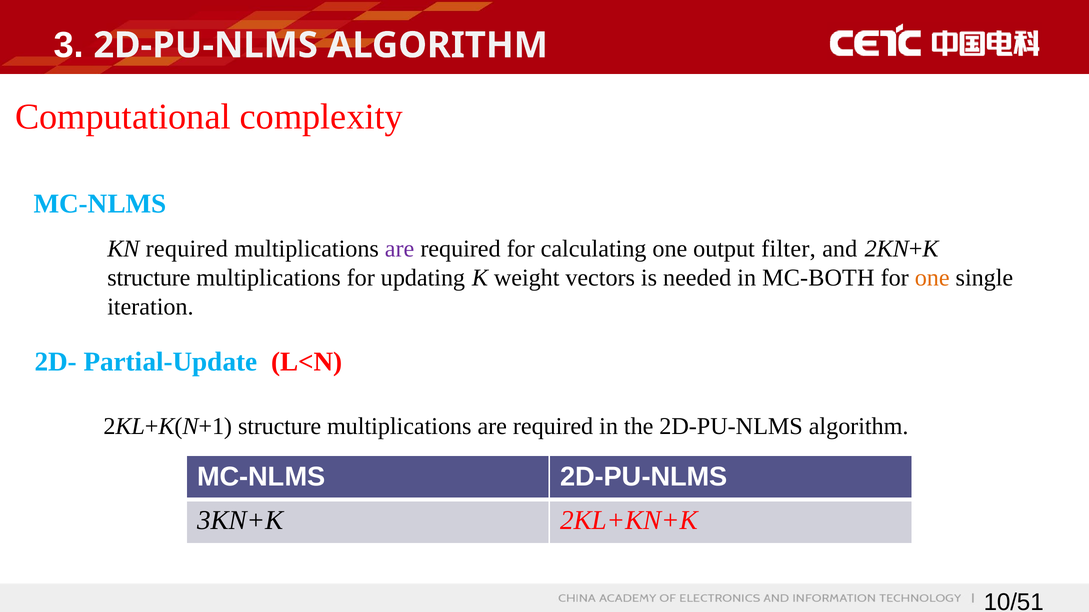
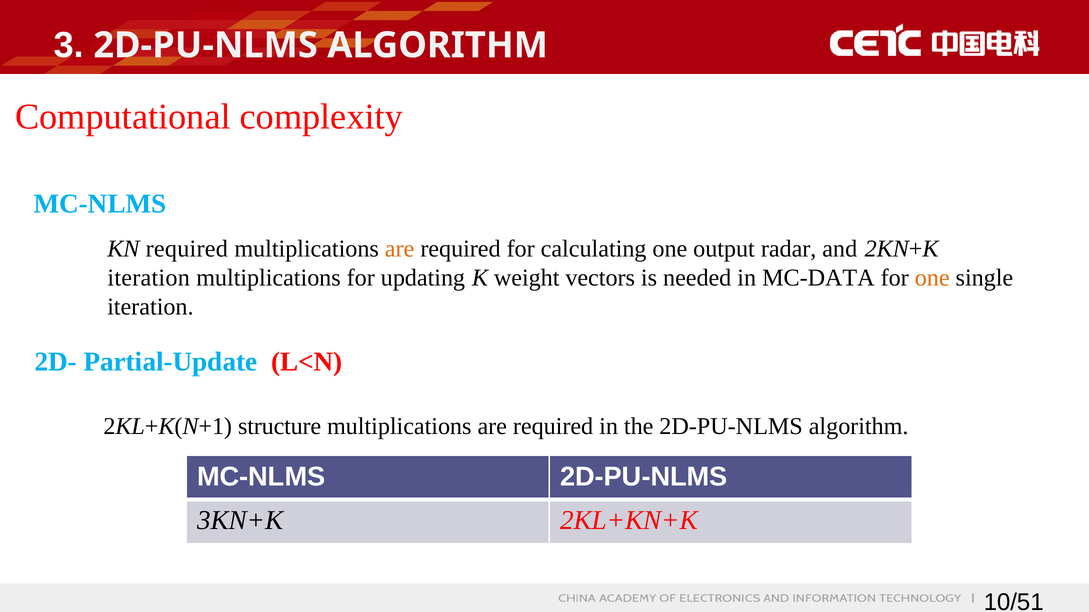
are at (400, 249) colour: purple -> orange
filter: filter -> radar
structure at (149, 278): structure -> iteration
MC-BOTH: MC-BOTH -> MC-DATA
